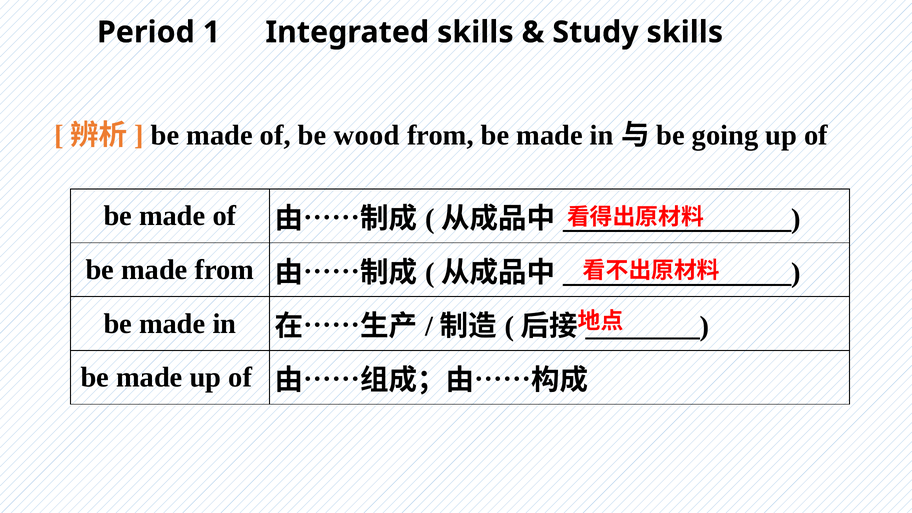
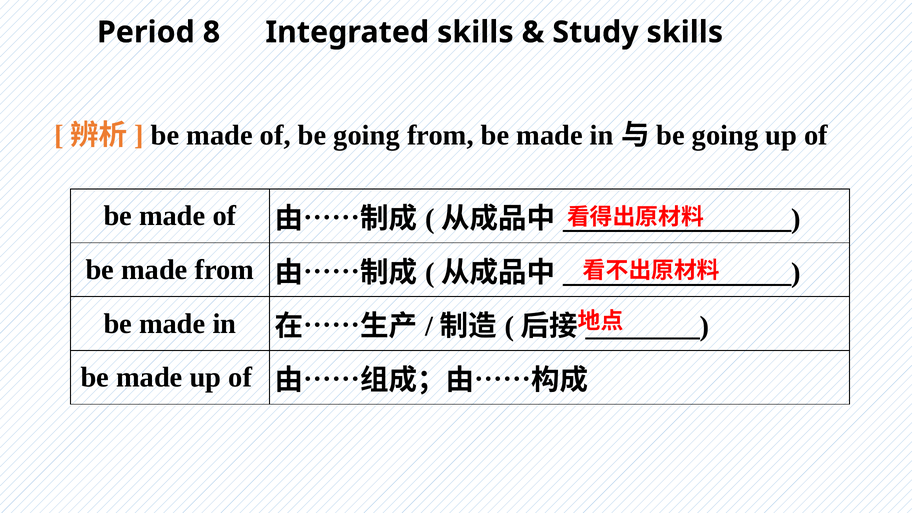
1: 1 -> 8
of be wood: wood -> going
